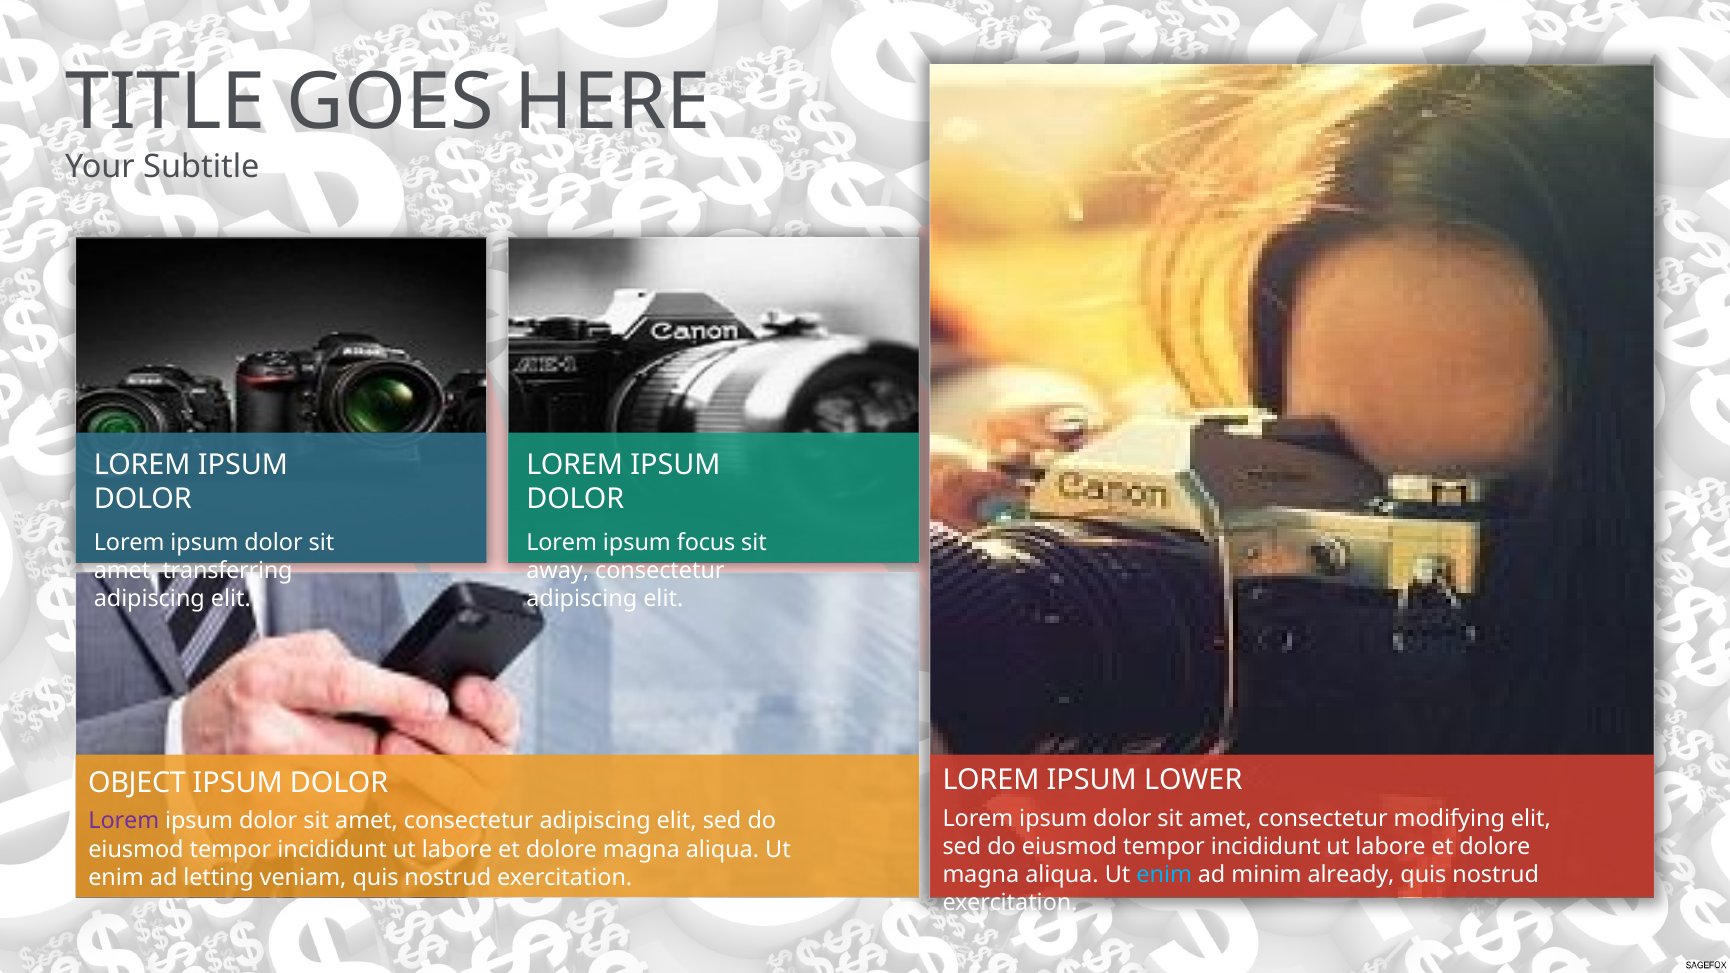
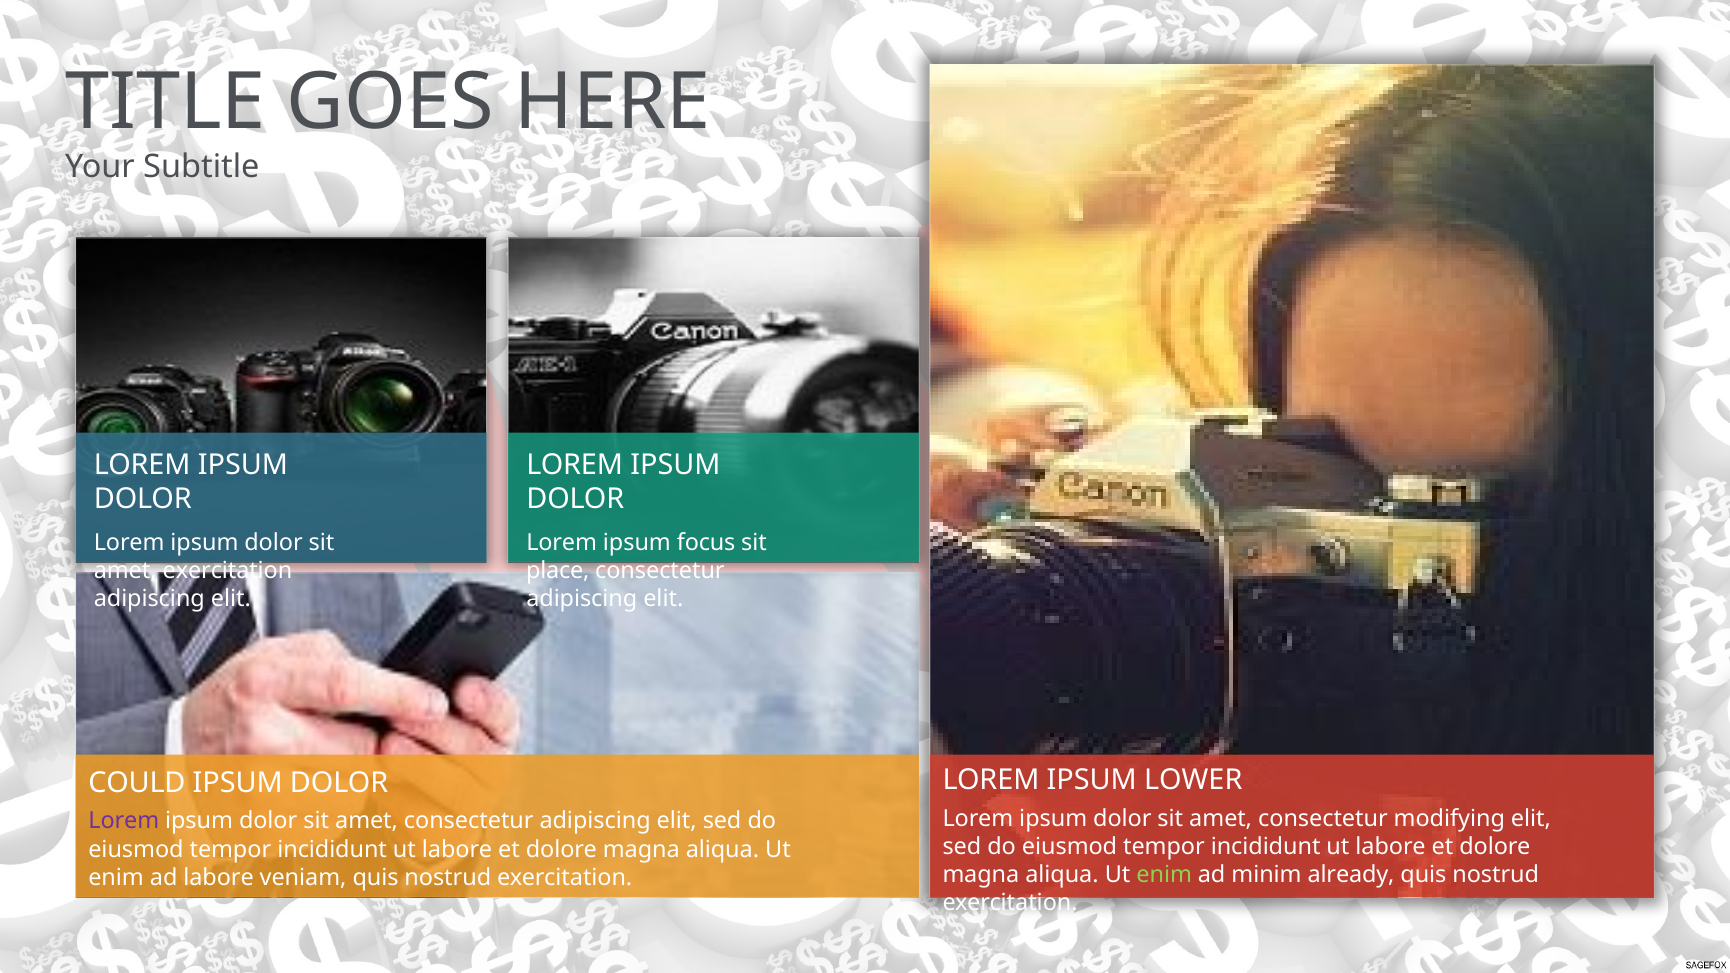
amet transferring: transferring -> exercitation
away: away -> place
OBJECT: OBJECT -> COULD
enim at (1164, 875) colour: light blue -> light green
ad letting: letting -> labore
